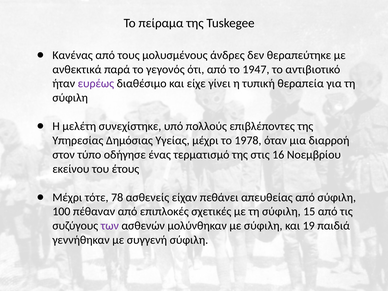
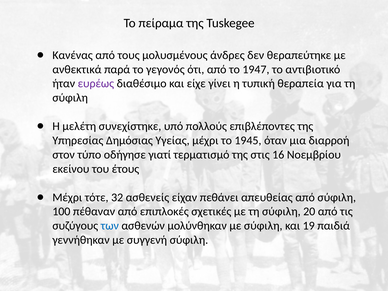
1978: 1978 -> 1945
ένας: ένας -> γιατί
78: 78 -> 32
15: 15 -> 20
των colour: purple -> blue
